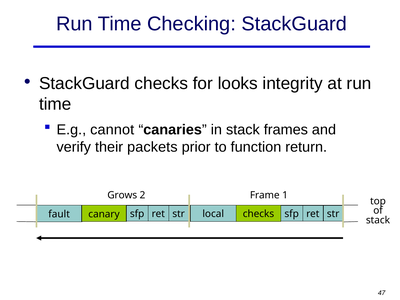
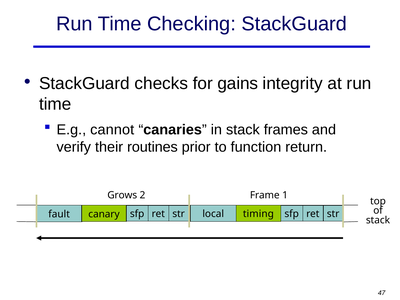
looks: looks -> gains
packets: packets -> routines
checks at (258, 214): checks -> timing
